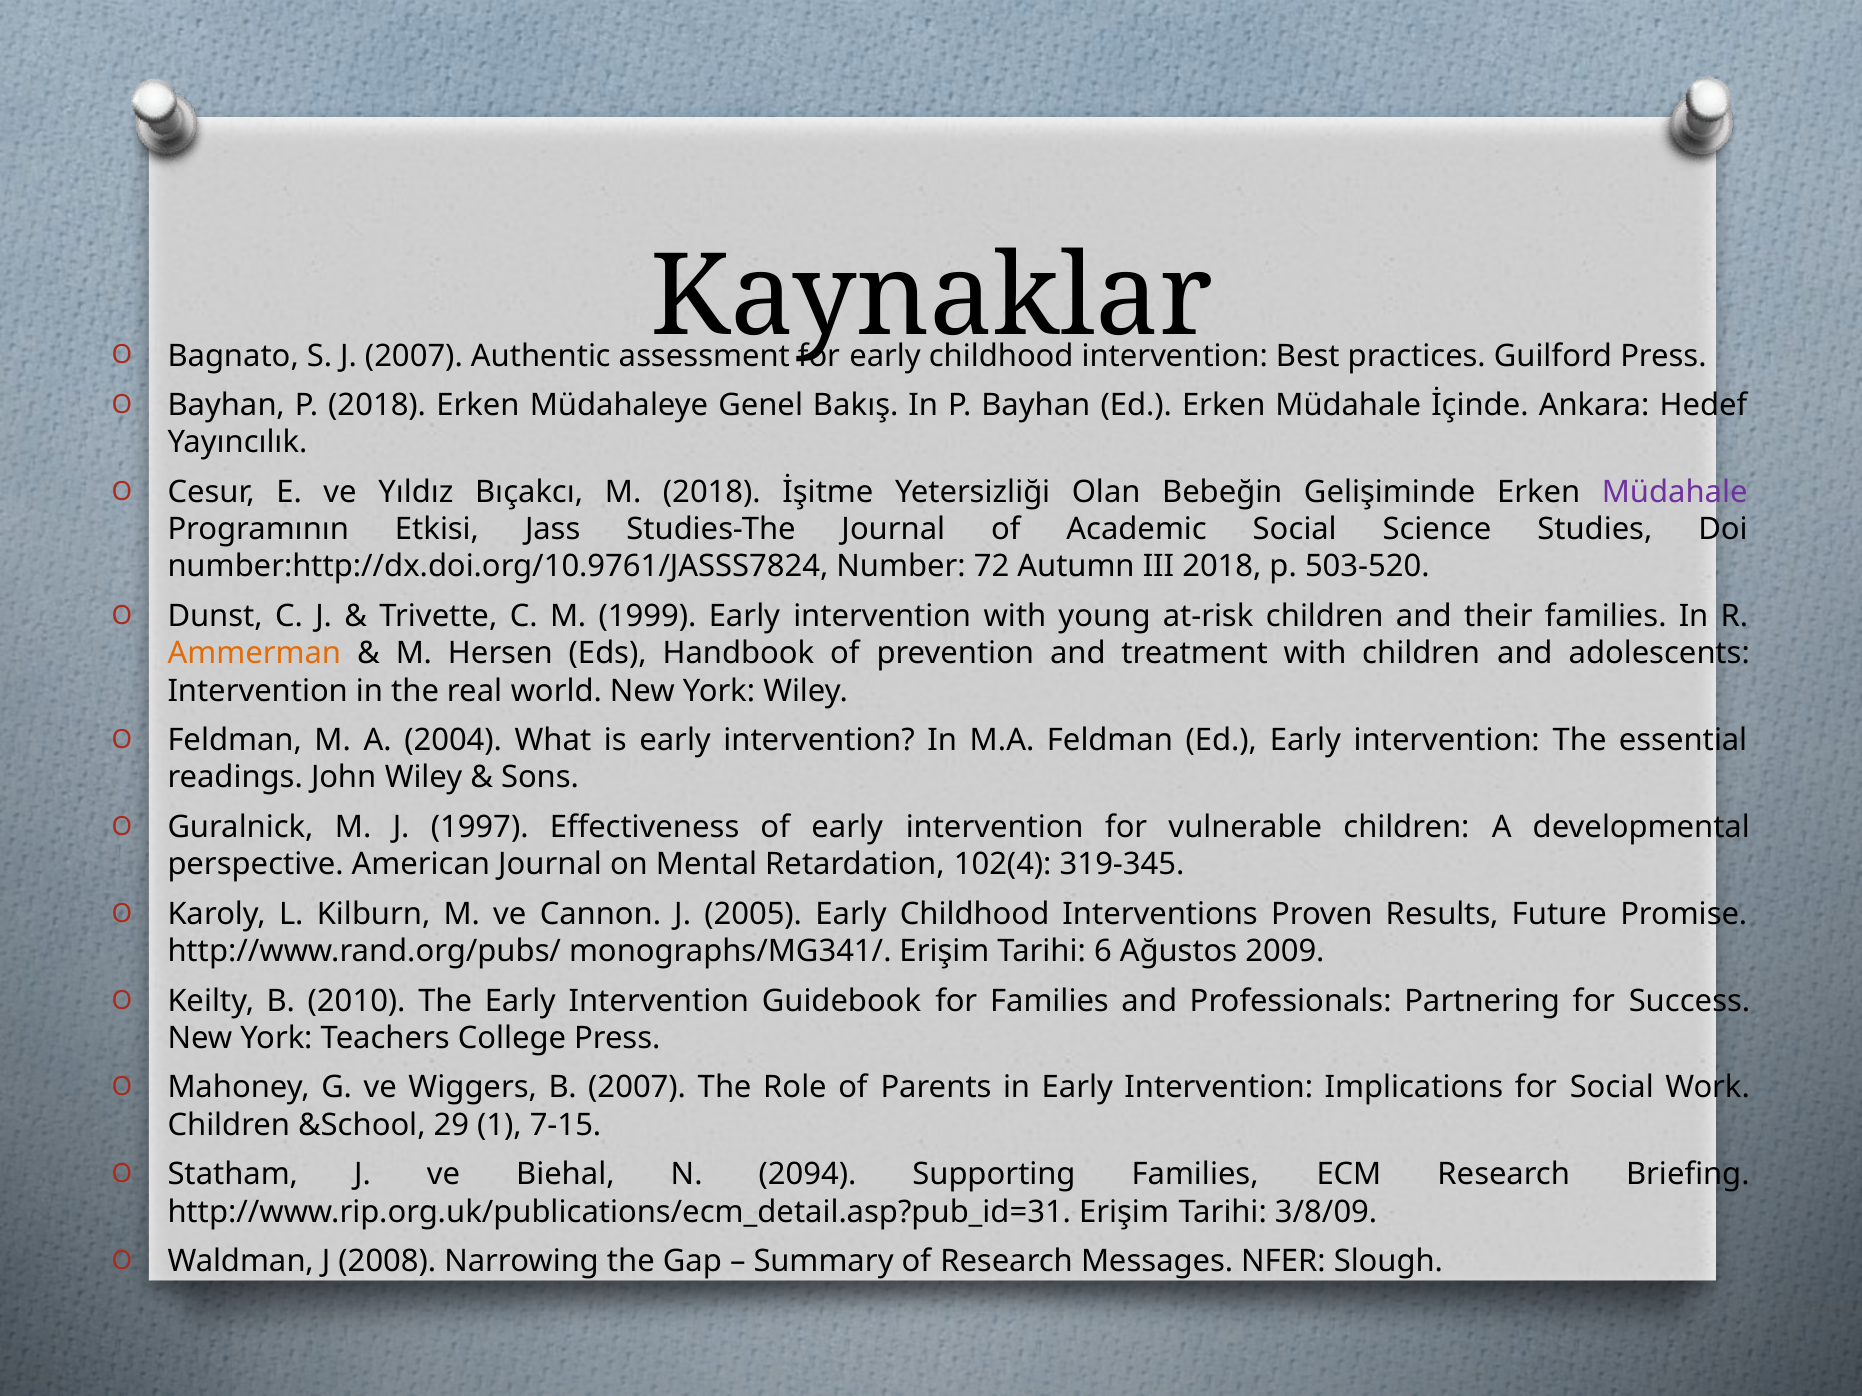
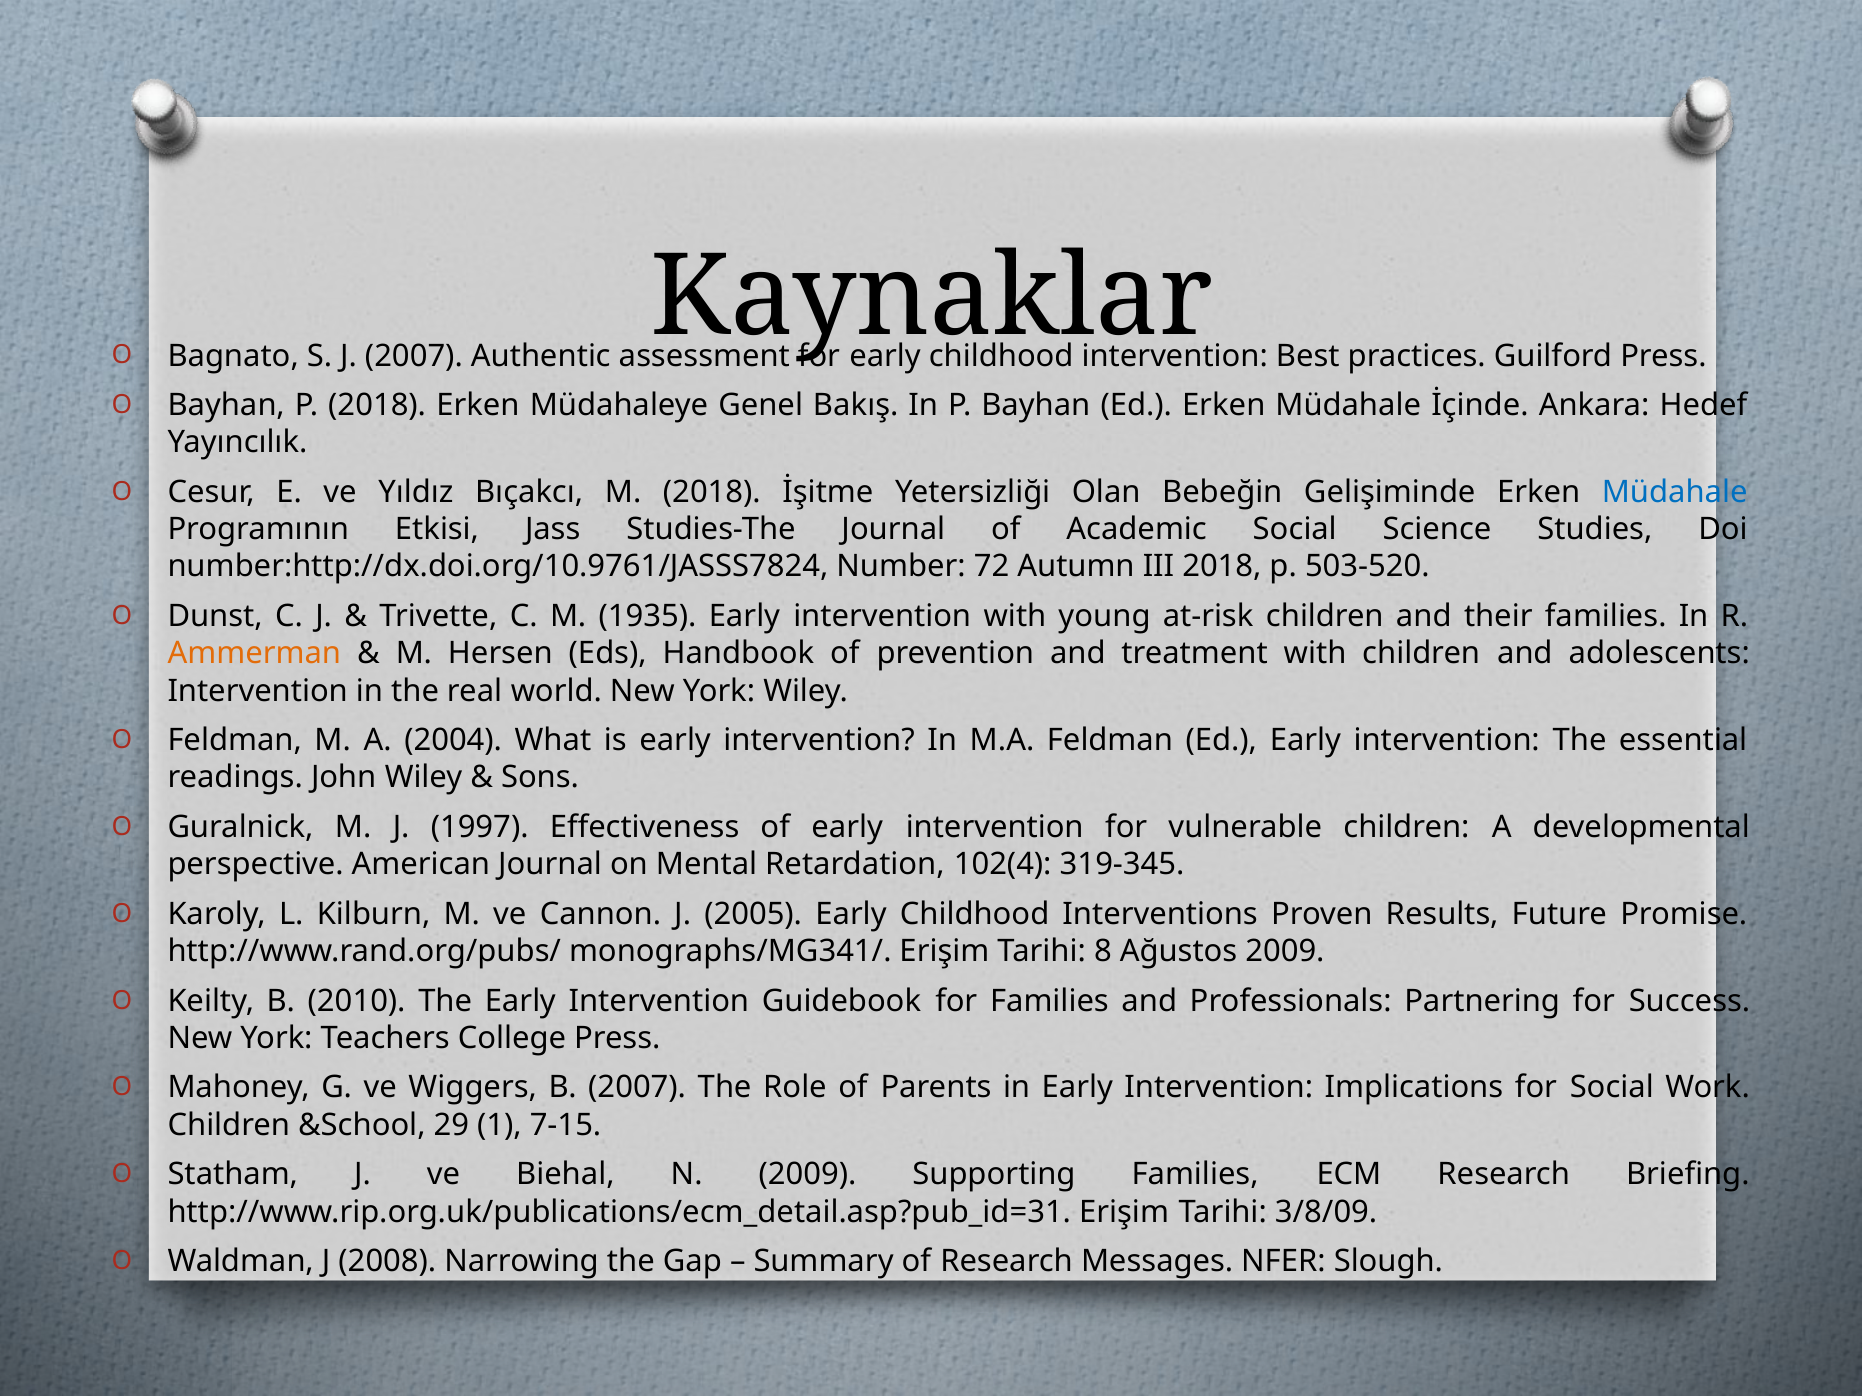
Müdahale at (1675, 492) colour: purple -> blue
1999: 1999 -> 1935
6: 6 -> 8
N 2094: 2094 -> 2009
